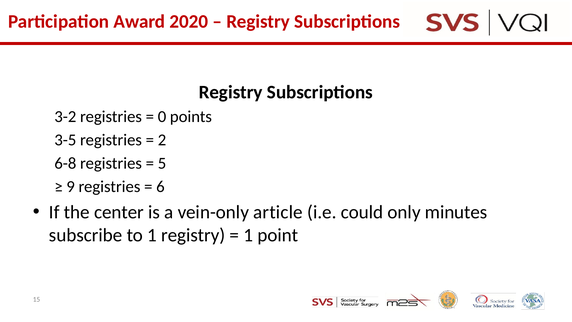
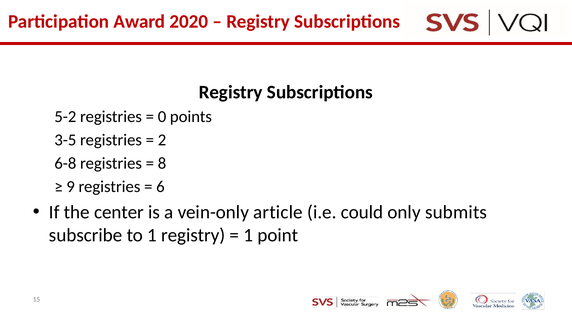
3-2: 3-2 -> 5-2
5: 5 -> 8
minutes: minutes -> submits
